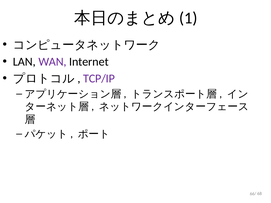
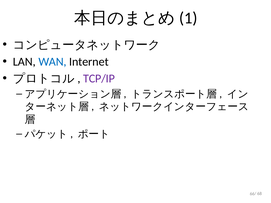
WAN colour: purple -> blue
